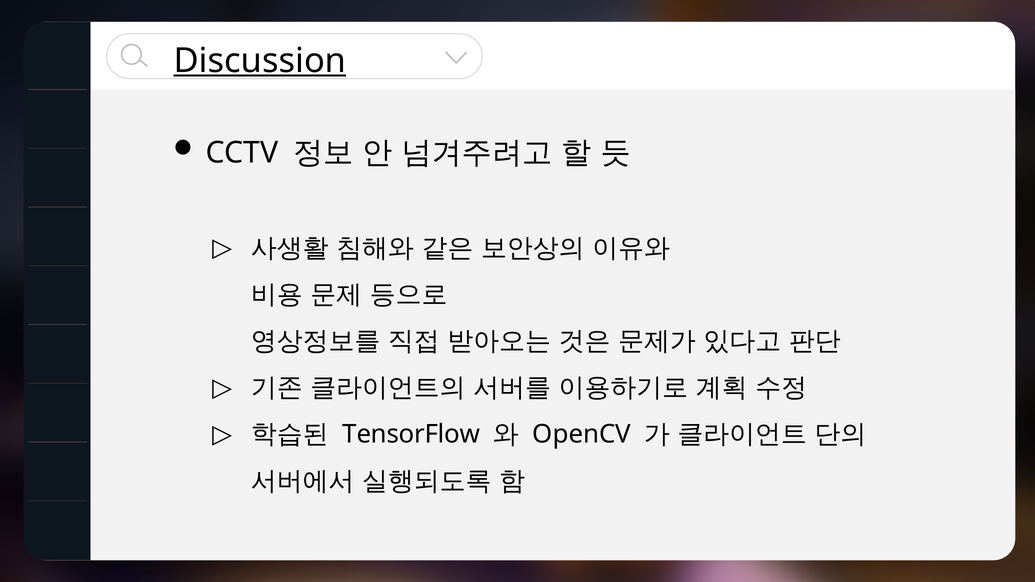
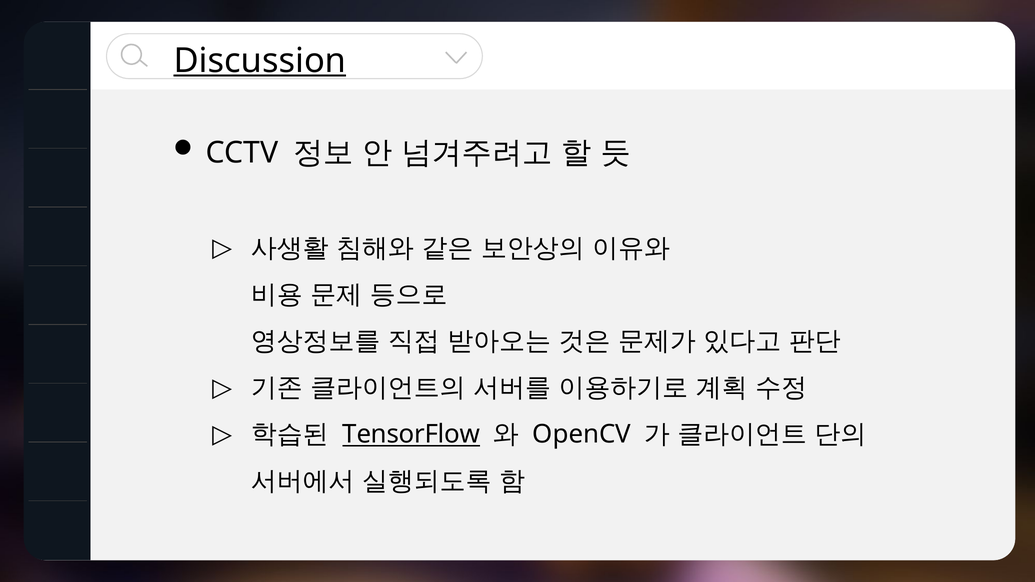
TensorFlow underline: none -> present
